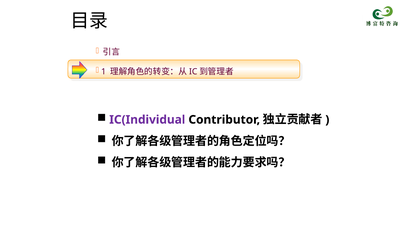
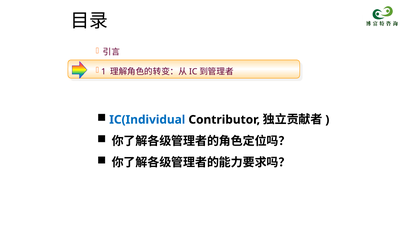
IC(Individual colour: purple -> blue
